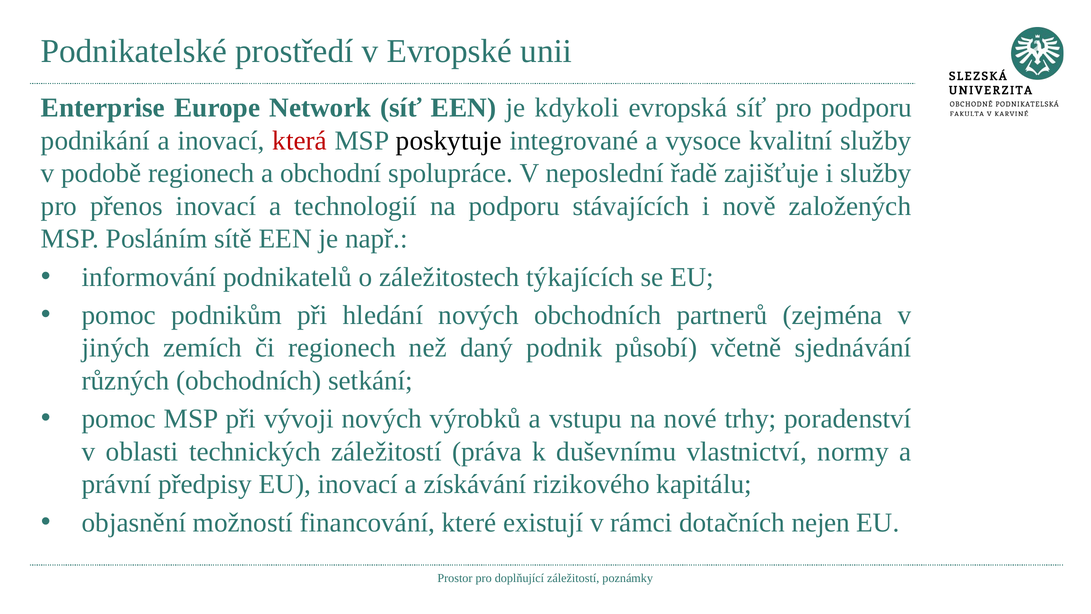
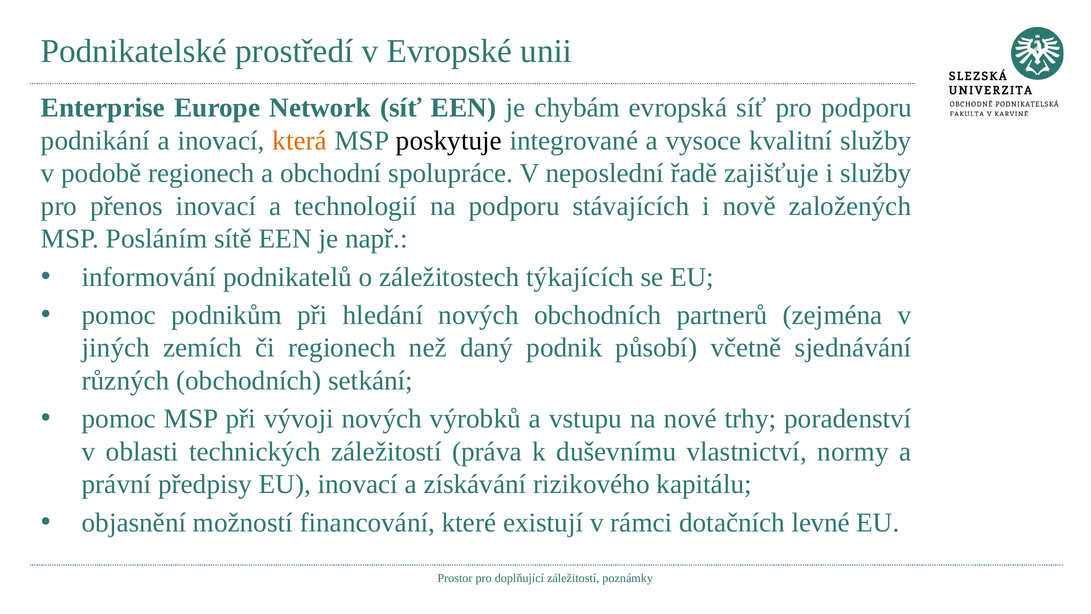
kdykoli: kdykoli -> chybám
která colour: red -> orange
nejen: nejen -> levné
